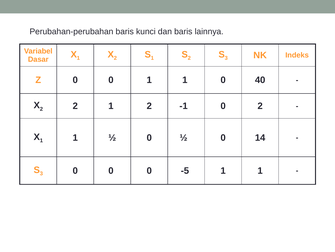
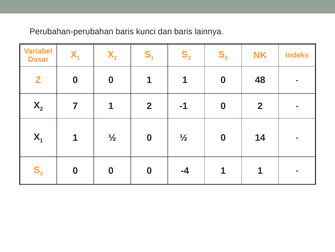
40: 40 -> 48
2 2: 2 -> 7
-5: -5 -> -4
